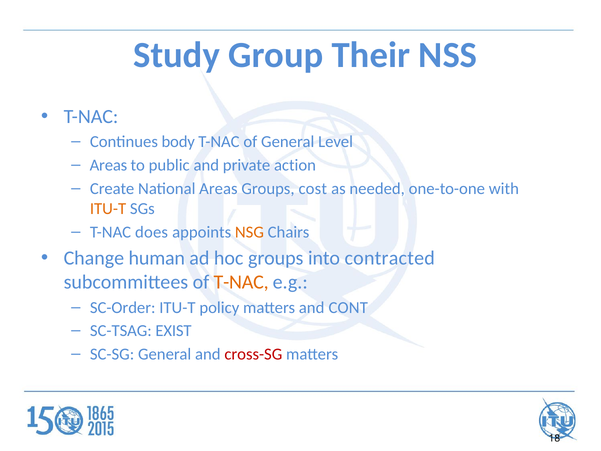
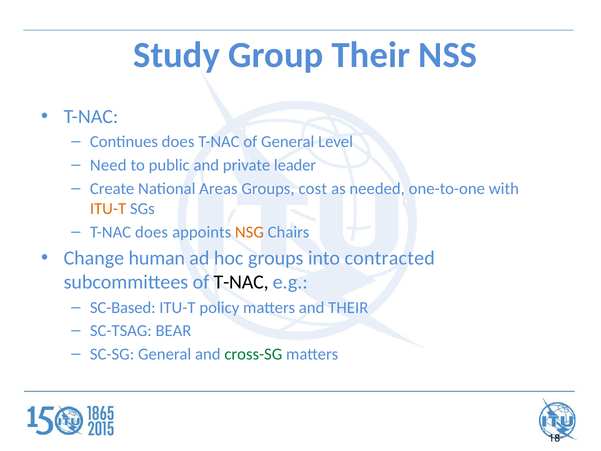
Continues body: body -> does
Areas at (108, 165): Areas -> Need
action: action -> leader
T-NAC at (241, 282) colour: orange -> black
SC-Order: SC-Order -> SC-Based
and CONT: CONT -> THEIR
EXIST: EXIST -> BEAR
cross-SG colour: red -> green
